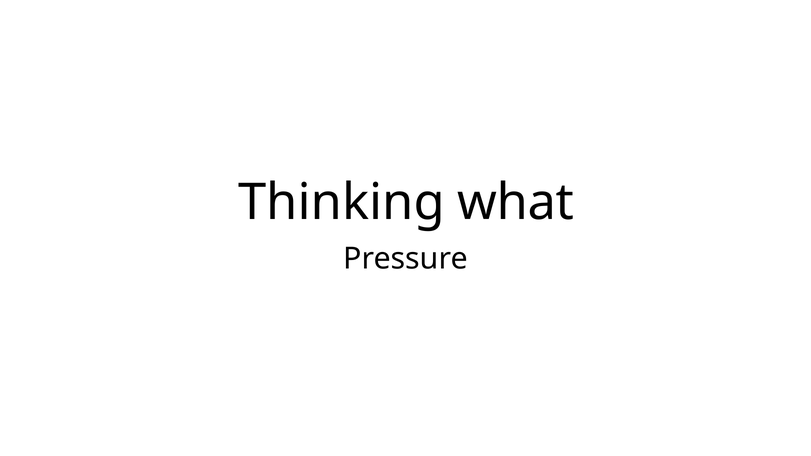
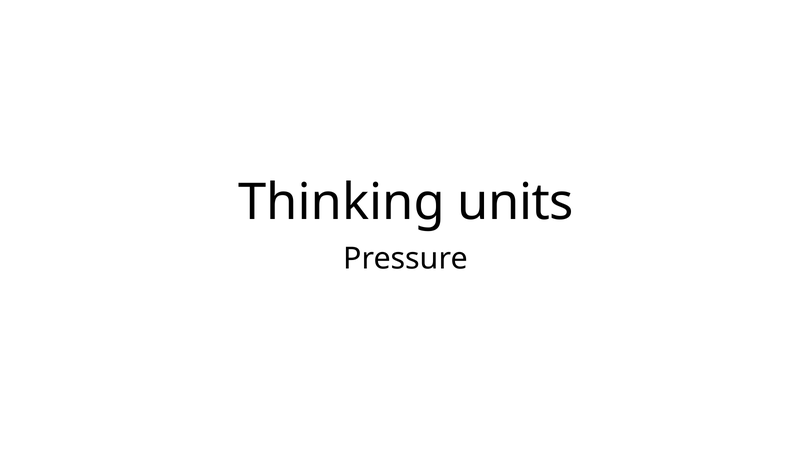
what: what -> units
